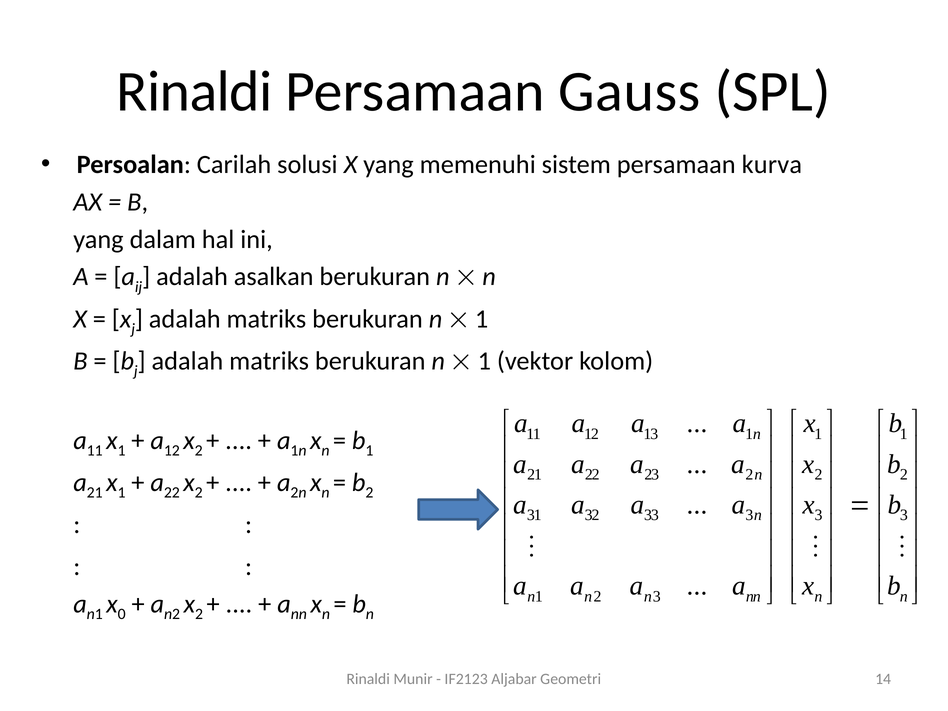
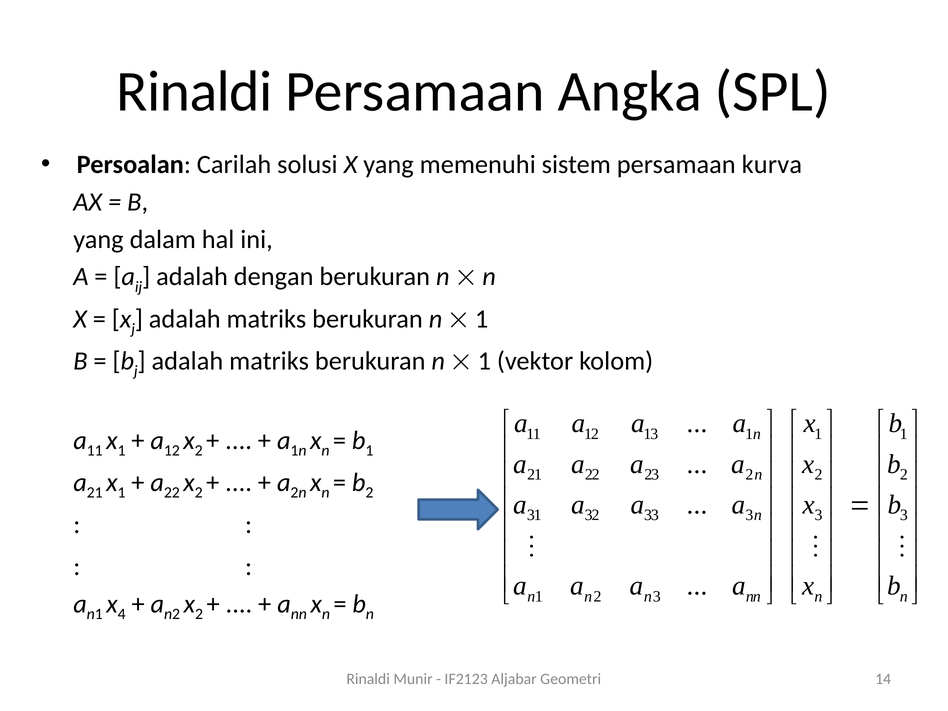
Gauss: Gauss -> Angka
asalkan: asalkan -> dengan
0: 0 -> 4
